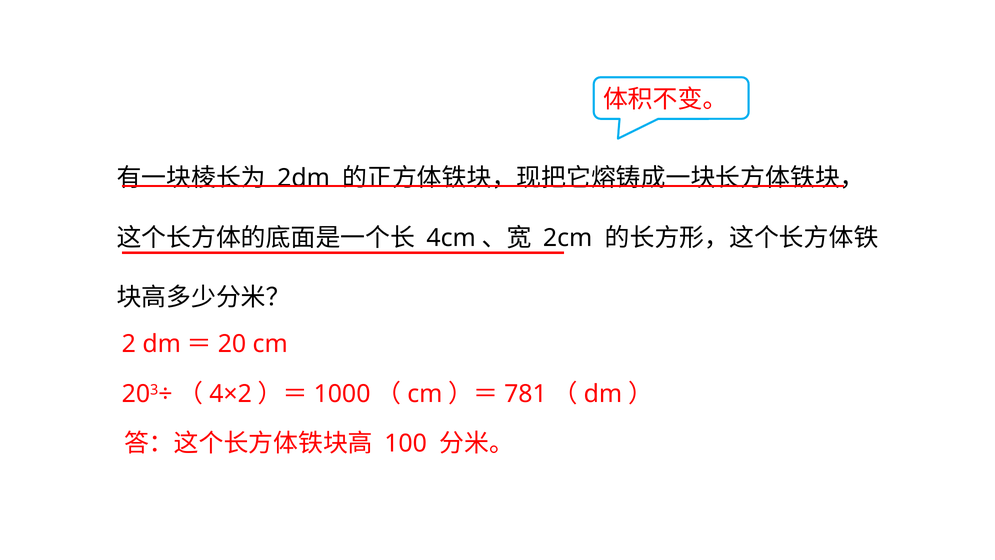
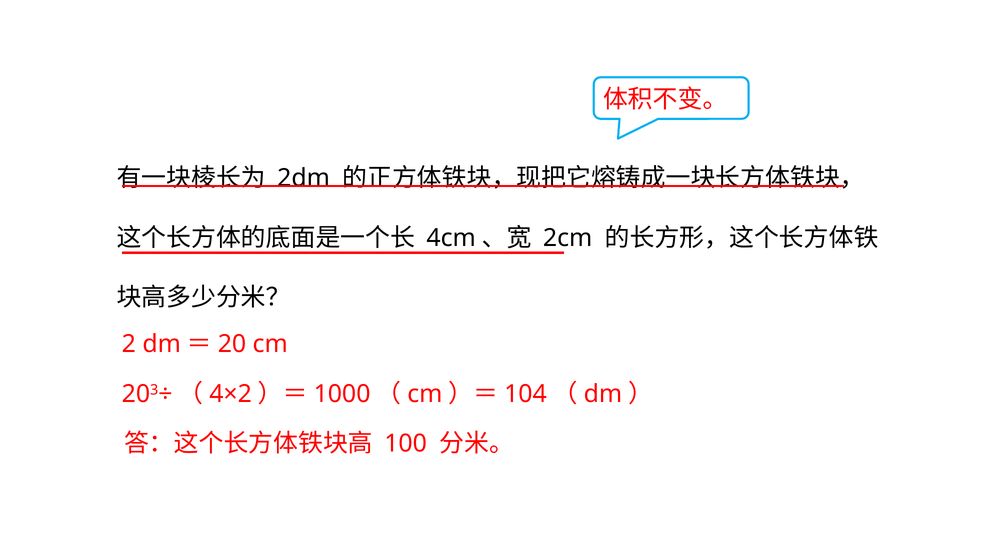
781: 781 -> 104
